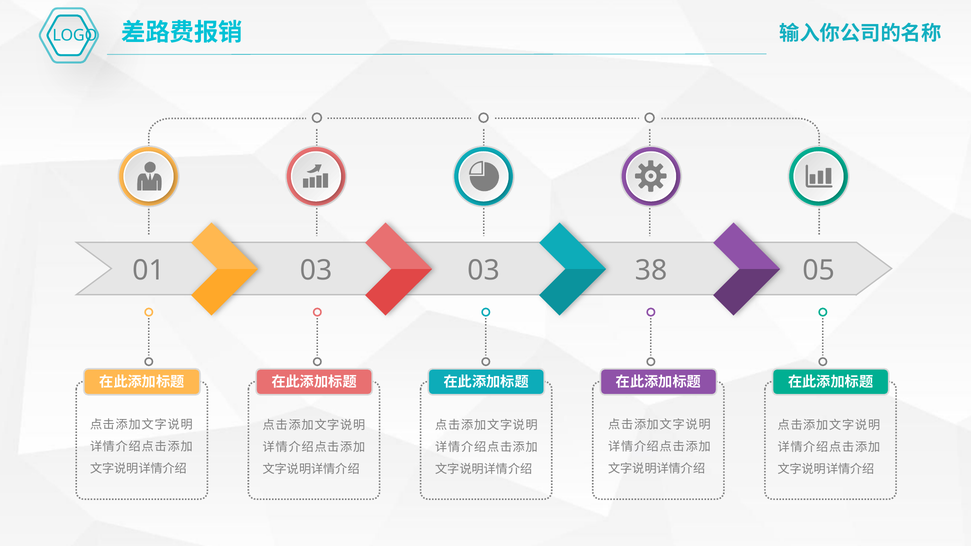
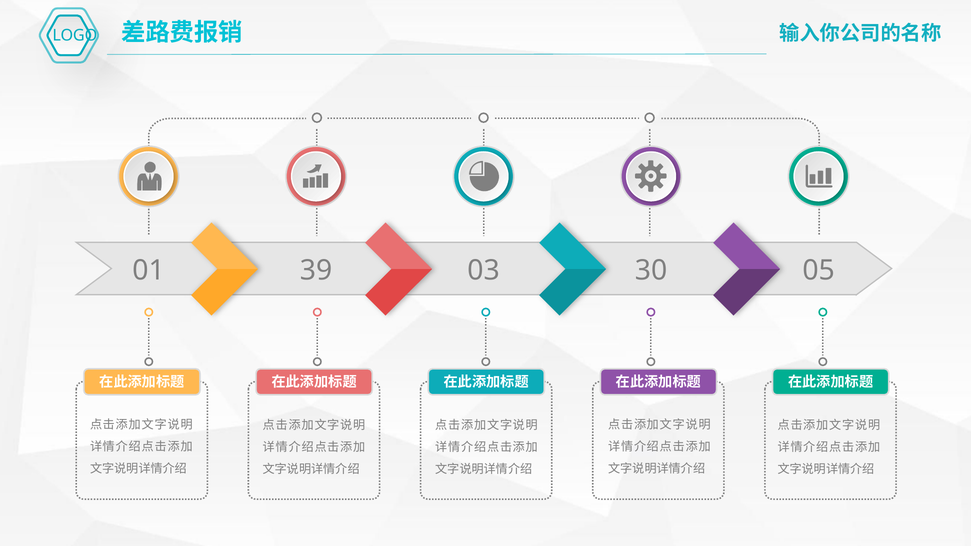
01 03: 03 -> 39
38: 38 -> 30
